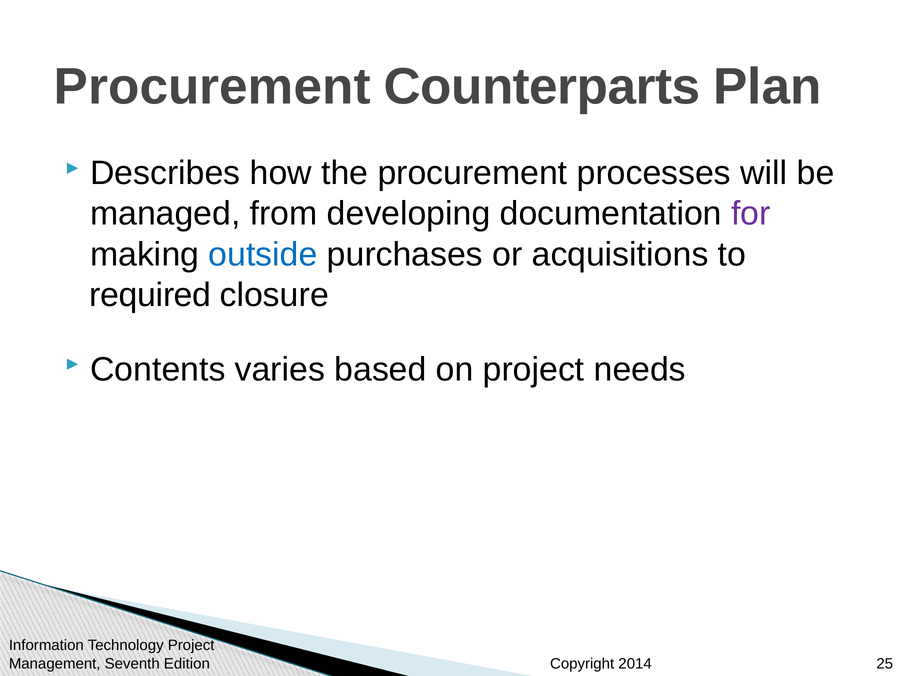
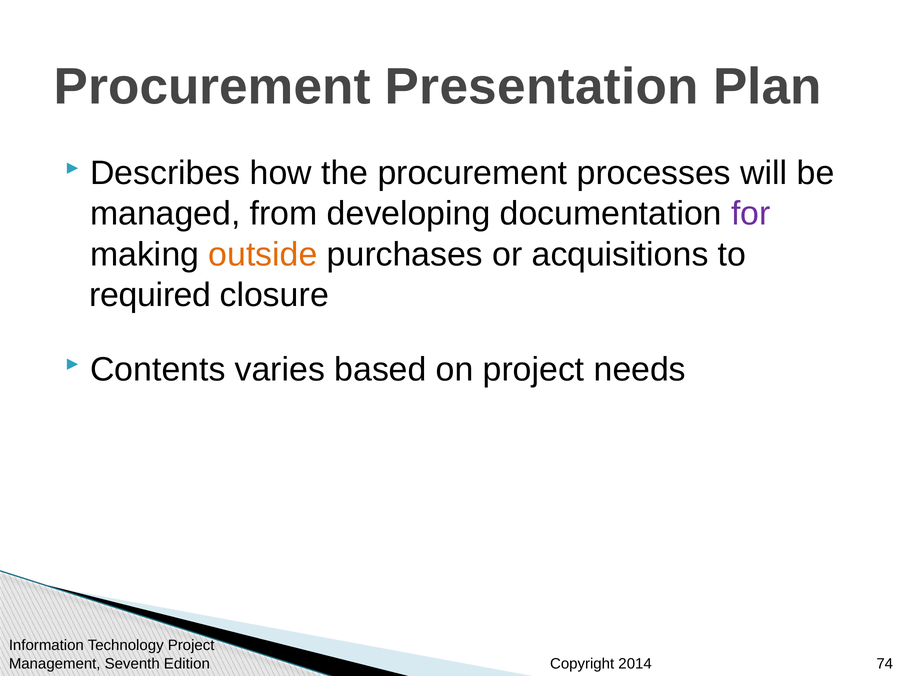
Counterparts: Counterparts -> Presentation
outside colour: blue -> orange
25: 25 -> 74
